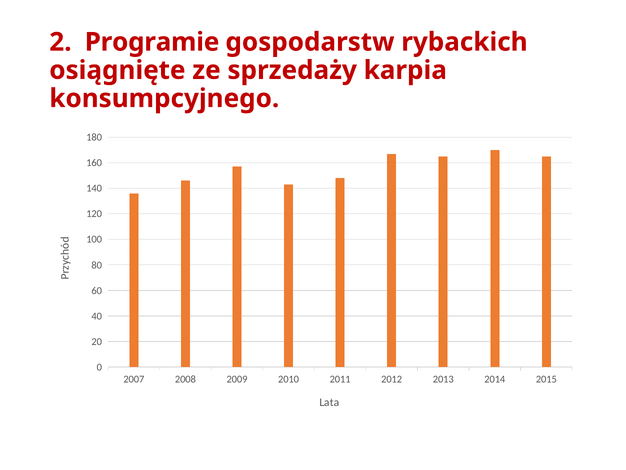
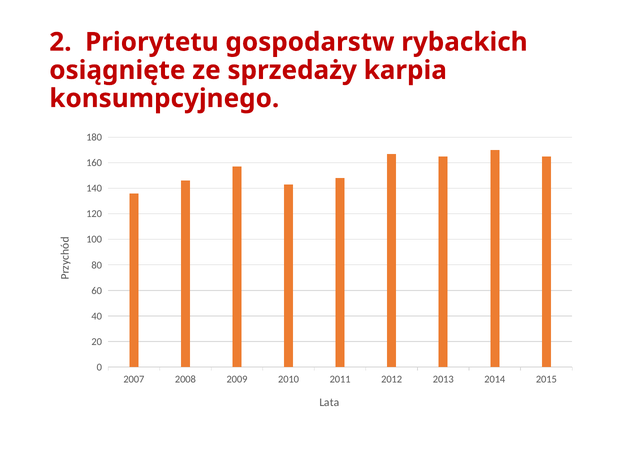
Programie: Programie -> Priorytetu
